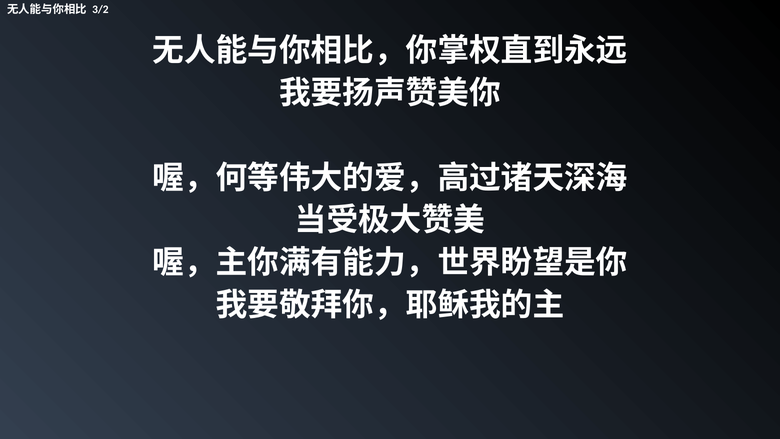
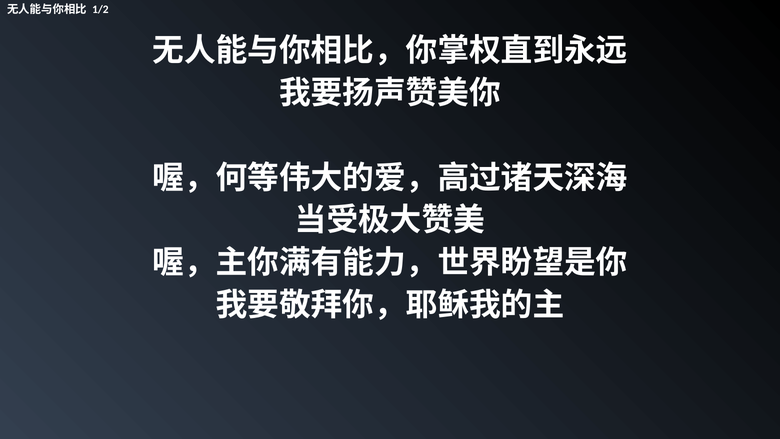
3/2: 3/2 -> 1/2
